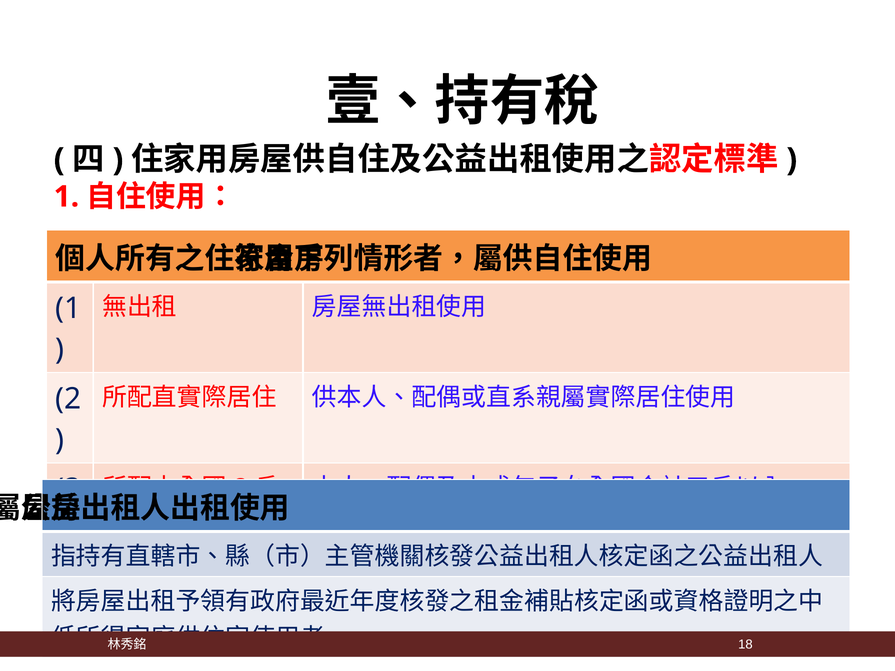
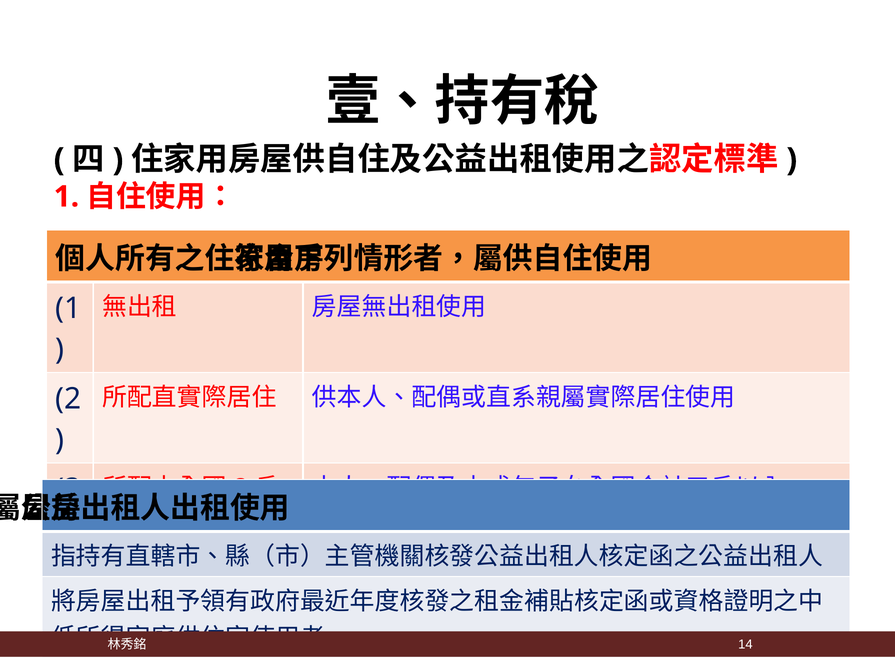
18: 18 -> 14
